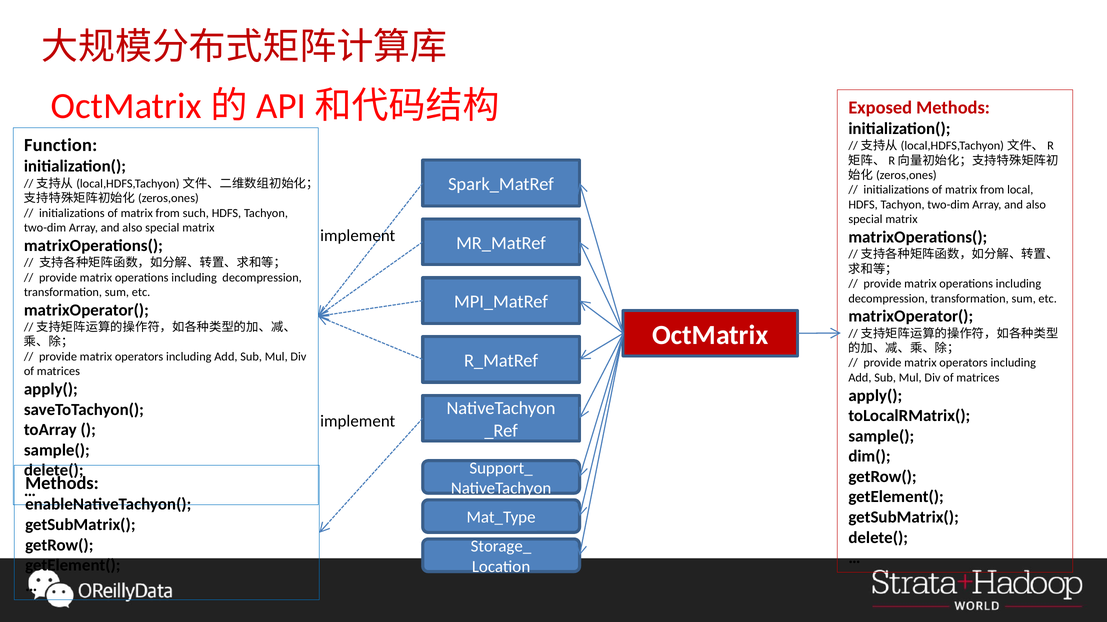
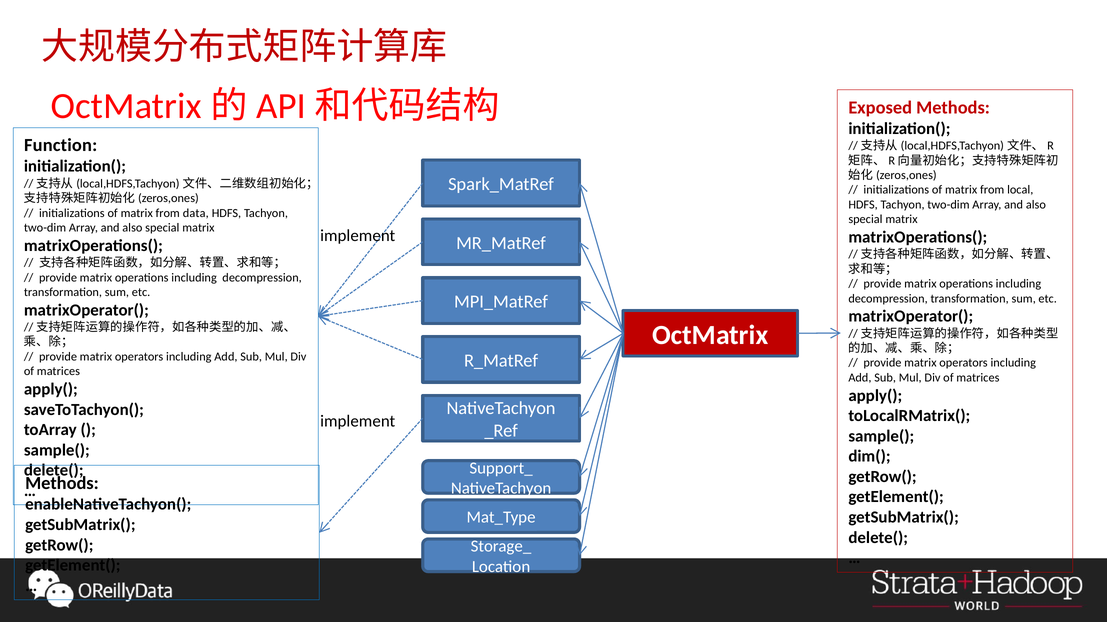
such: such -> data
